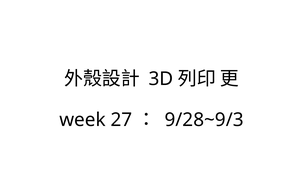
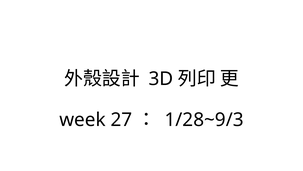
9/28~9/3: 9/28~9/3 -> 1/28~9/3
